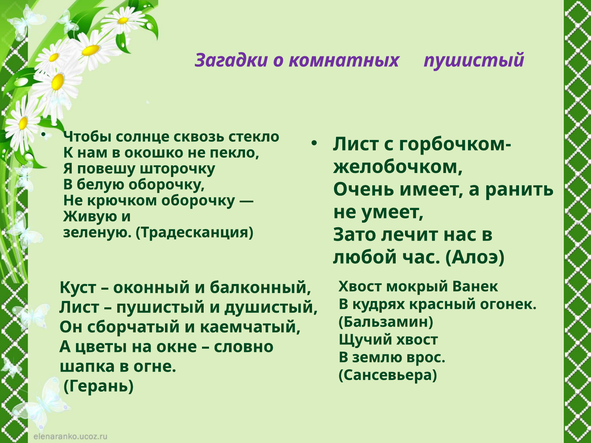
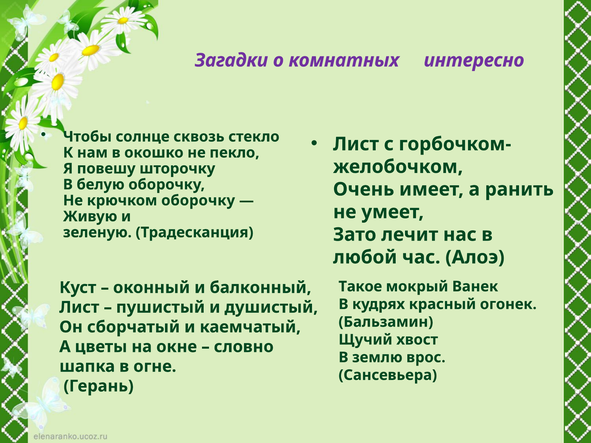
комнатных пушистый: пушистый -> интересно
Хвост at (360, 287): Хвост -> Такое
